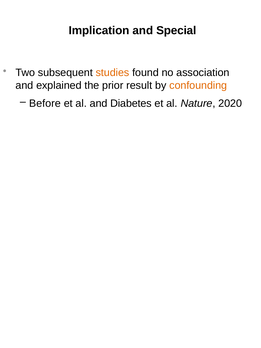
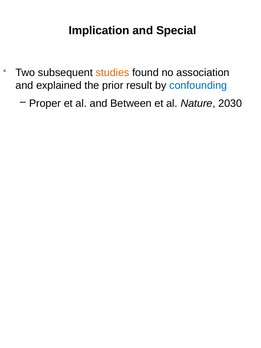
confounding colour: orange -> blue
Before: Before -> Proper
Diabetes: Diabetes -> Between
2020: 2020 -> 2030
